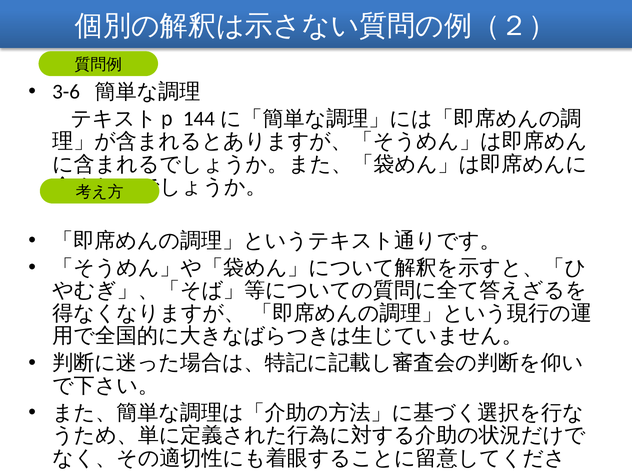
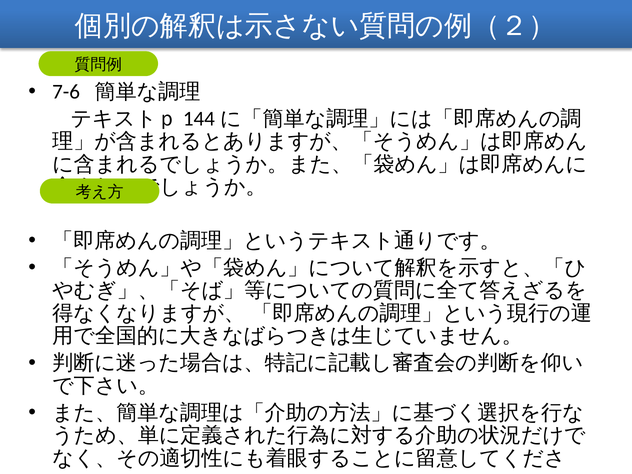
3-6: 3-6 -> 7-6
